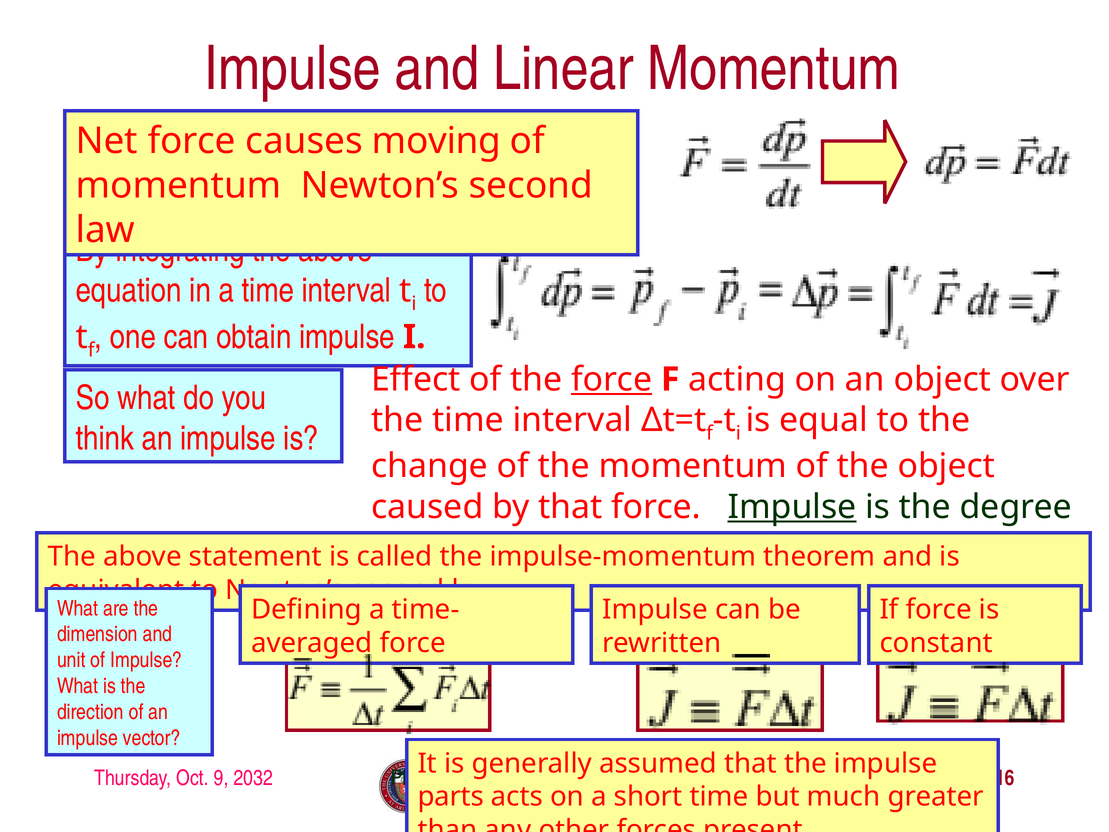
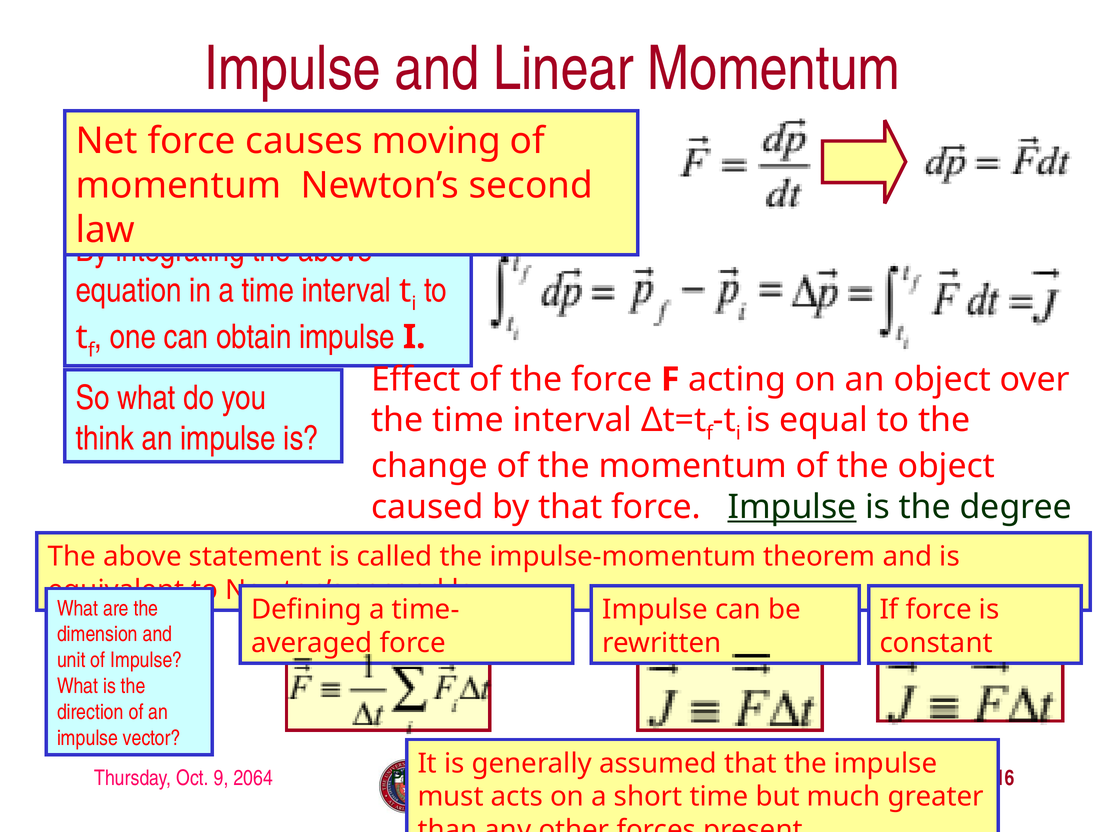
force at (612, 379) underline: present -> none
2032: 2032 -> 2064
parts: parts -> must
